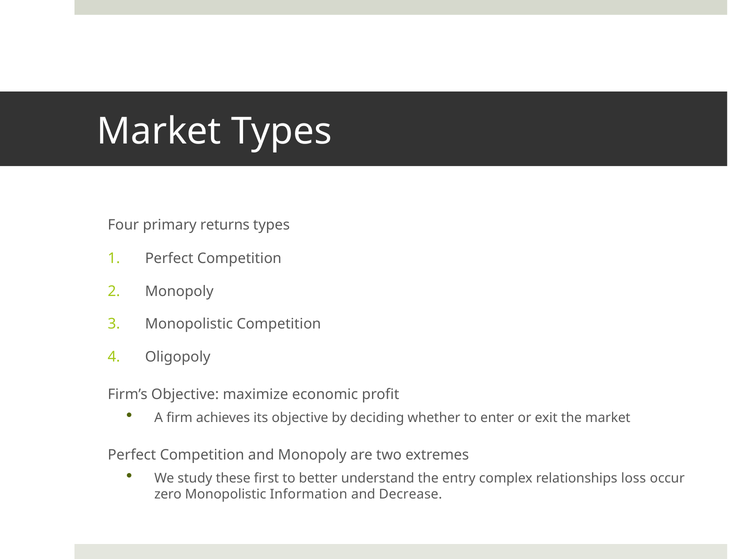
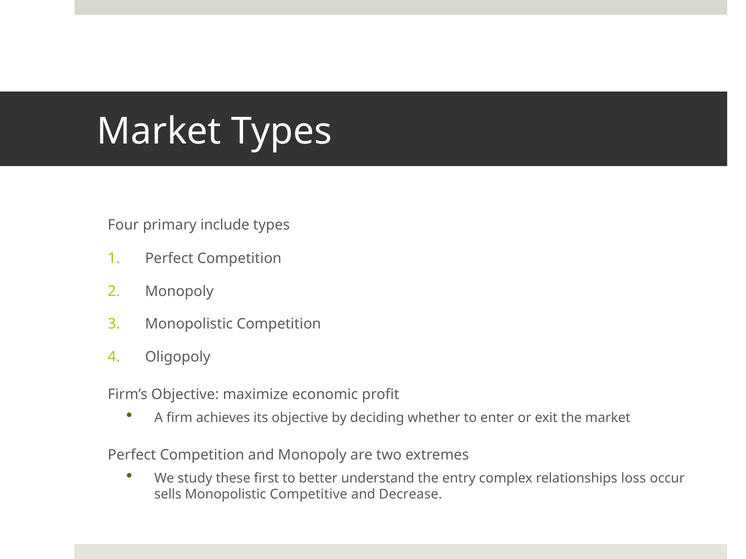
returns: returns -> include
zero: zero -> sells
Information: Information -> Competitive
